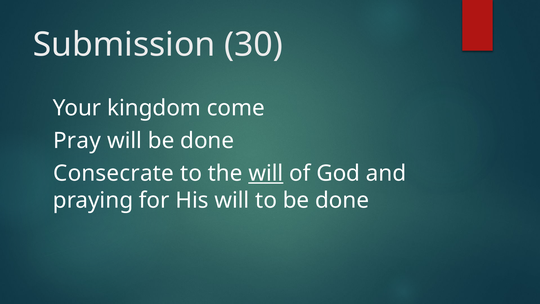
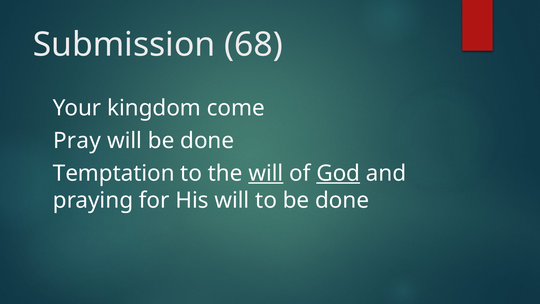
30: 30 -> 68
Consecrate: Consecrate -> Temptation
God underline: none -> present
